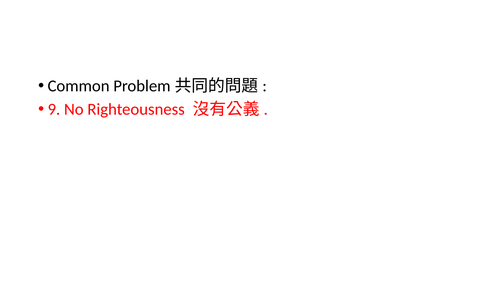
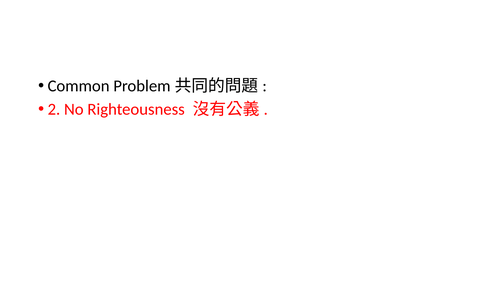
9: 9 -> 2
